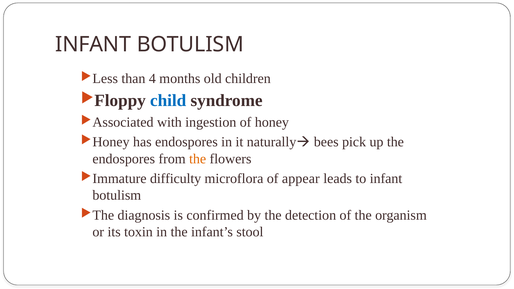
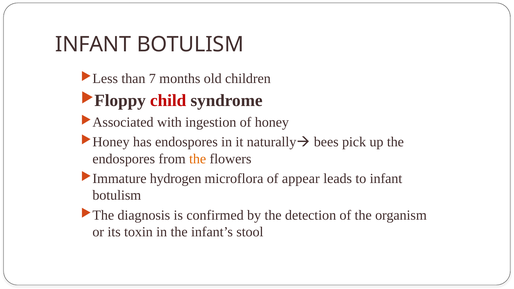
4: 4 -> 7
child colour: blue -> red
difficulty: difficulty -> hydrogen
